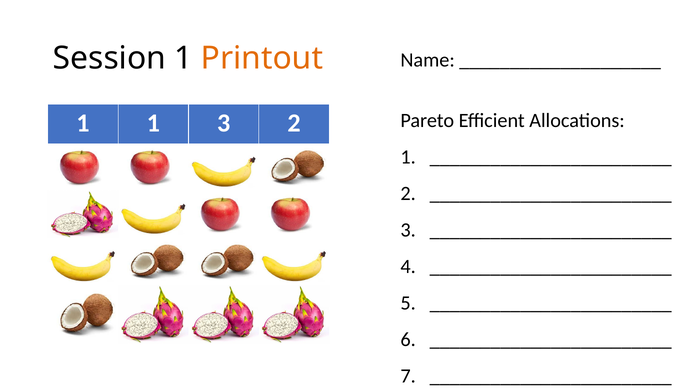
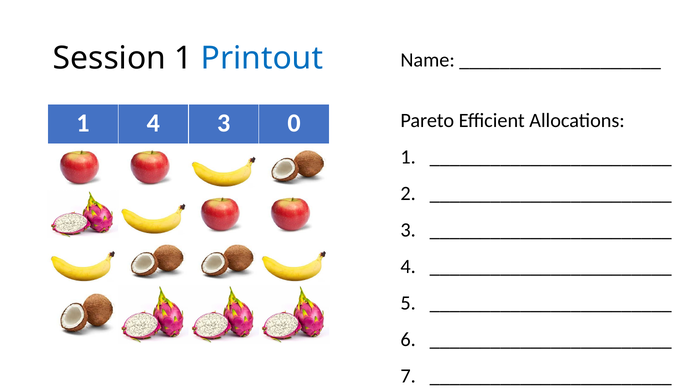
Printout colour: orange -> blue
1 1: 1 -> 4
3 2: 2 -> 0
